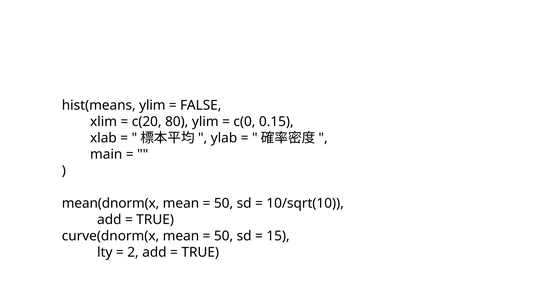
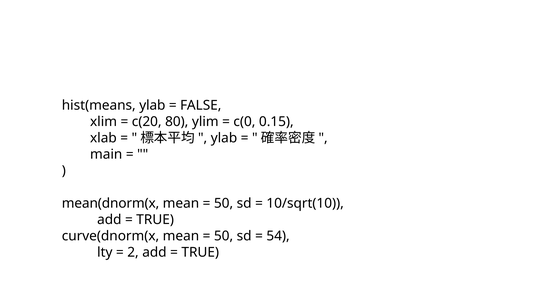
hist(means ylim: ylim -> ylab
15: 15 -> 54
